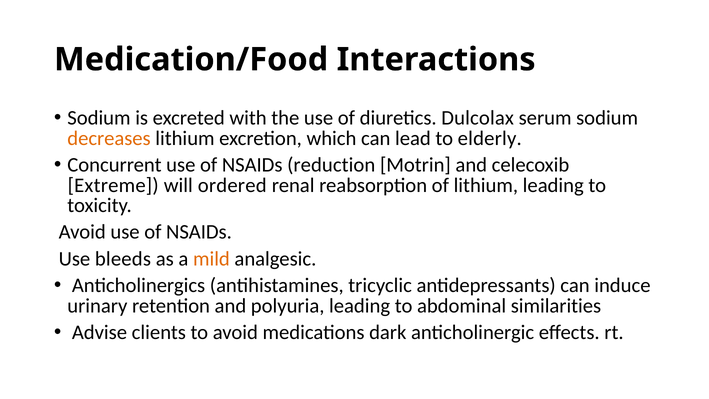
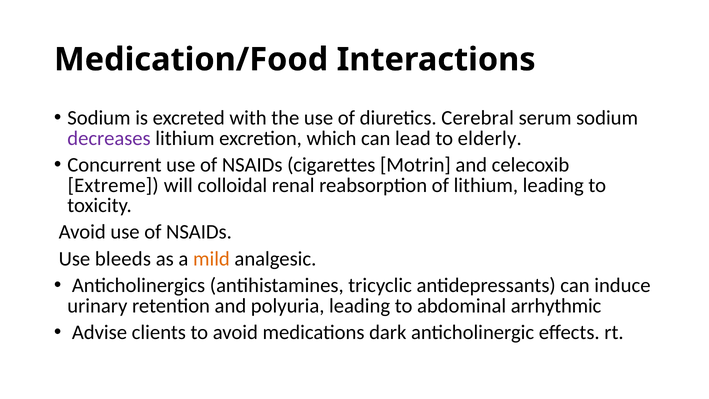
Dulcolax: Dulcolax -> Cerebral
decreases colour: orange -> purple
reduction: reduction -> cigarettes
ordered: ordered -> colloidal
similarities: similarities -> arrhythmic
